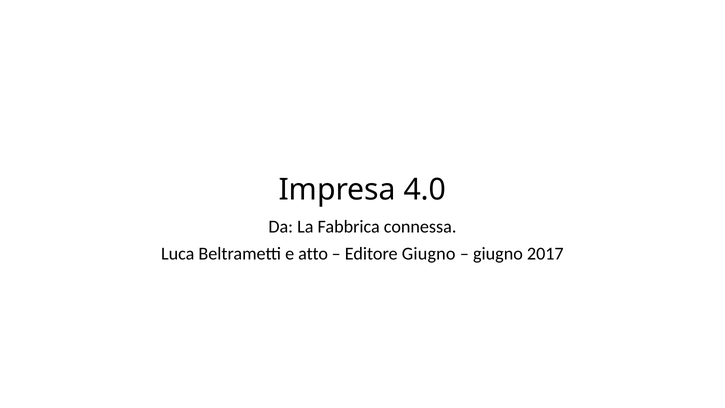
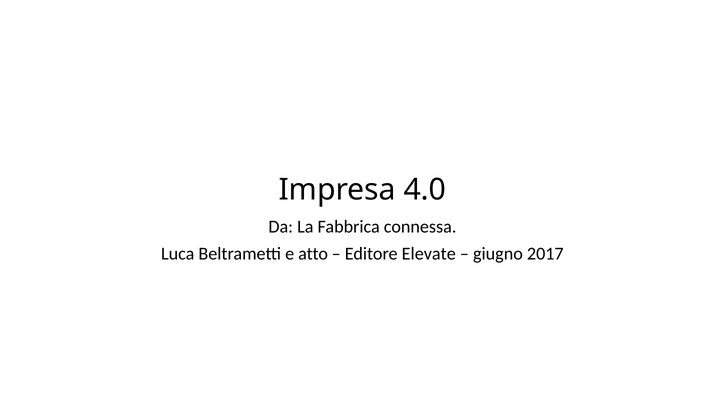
Editore Giugno: Giugno -> Elevate
